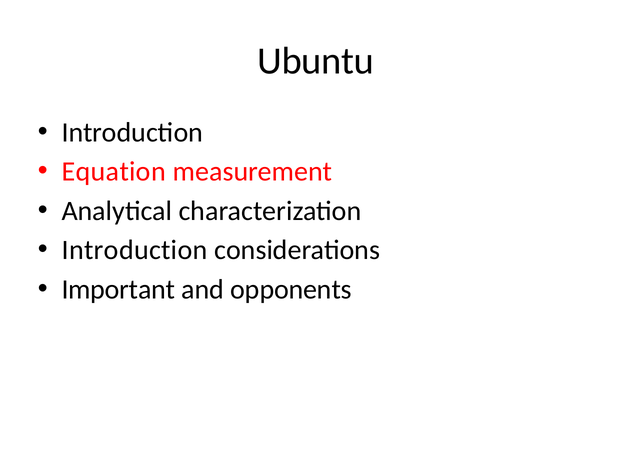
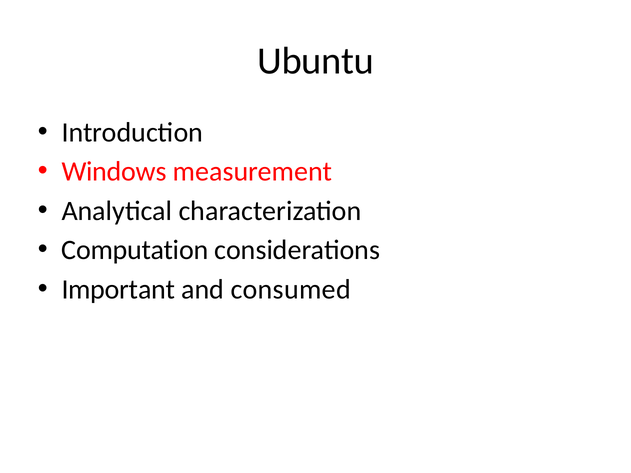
Equation: Equation -> Windows
Introduction at (135, 250): Introduction -> Computation
opponents: opponents -> consumed
